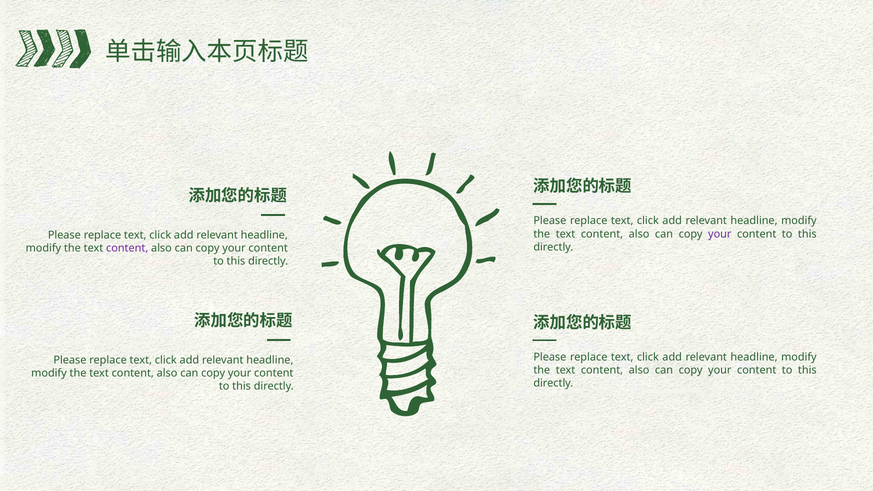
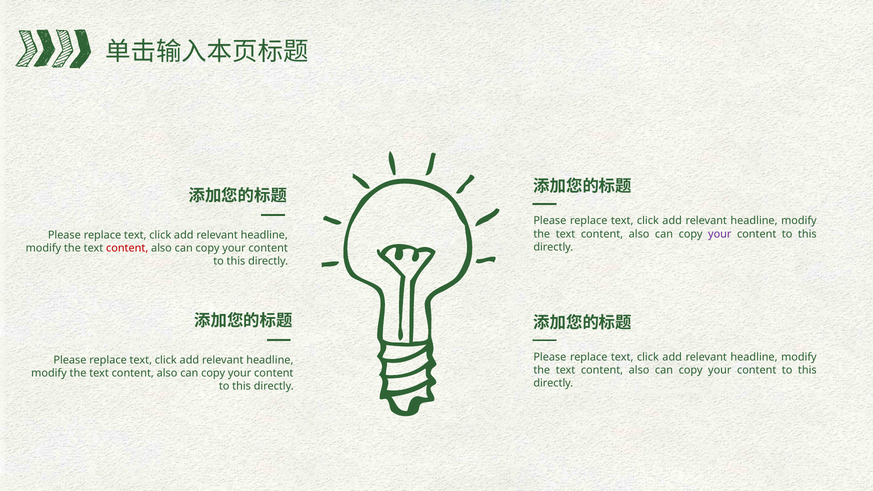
content at (127, 248) colour: purple -> red
